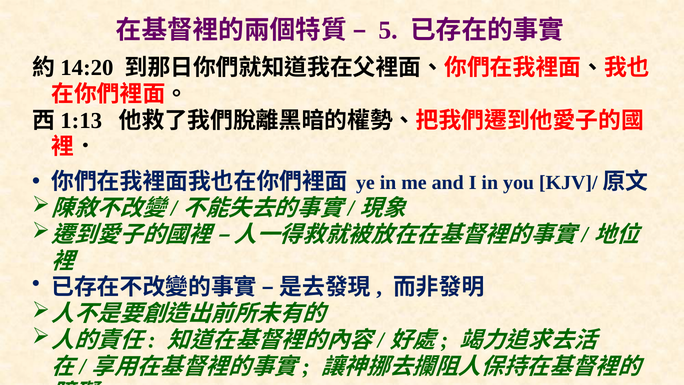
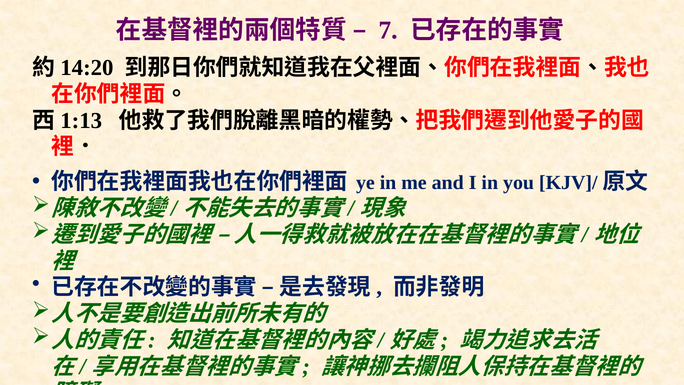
5: 5 -> 7
